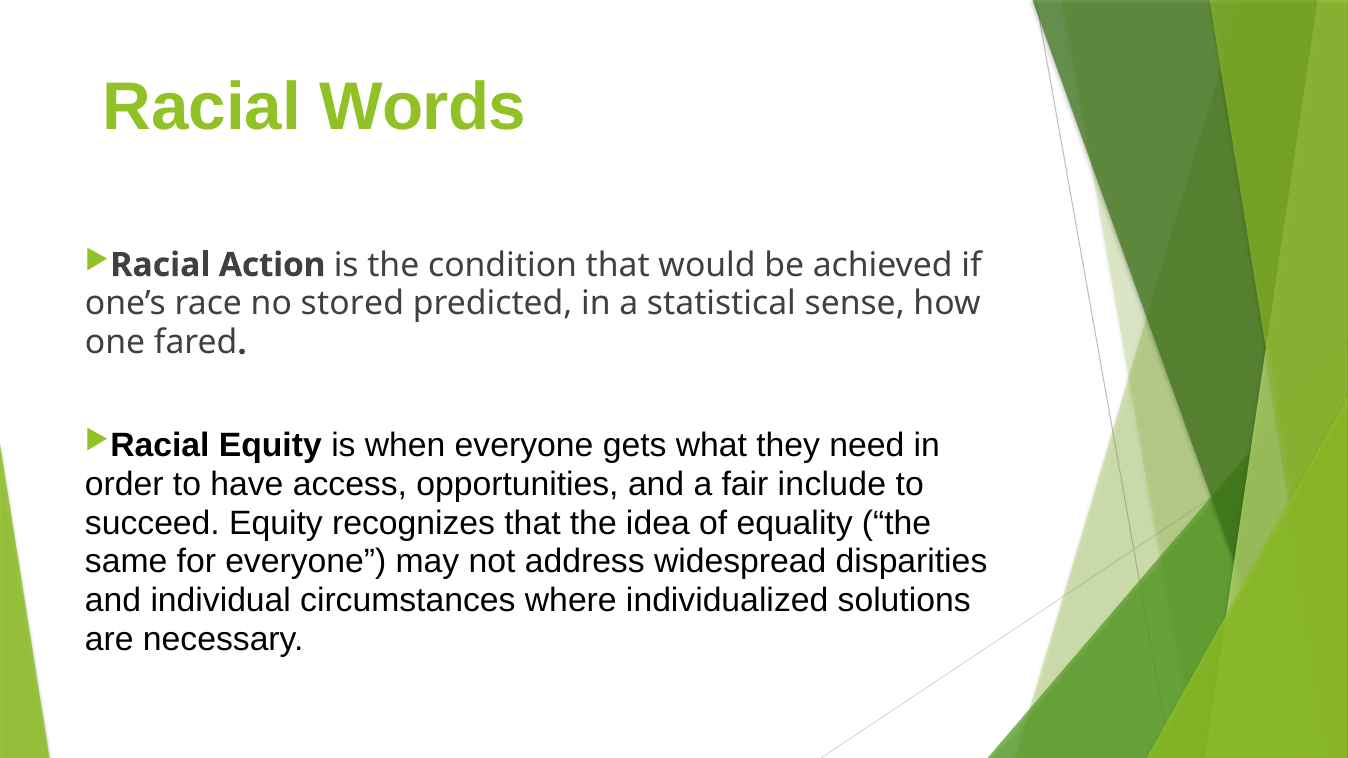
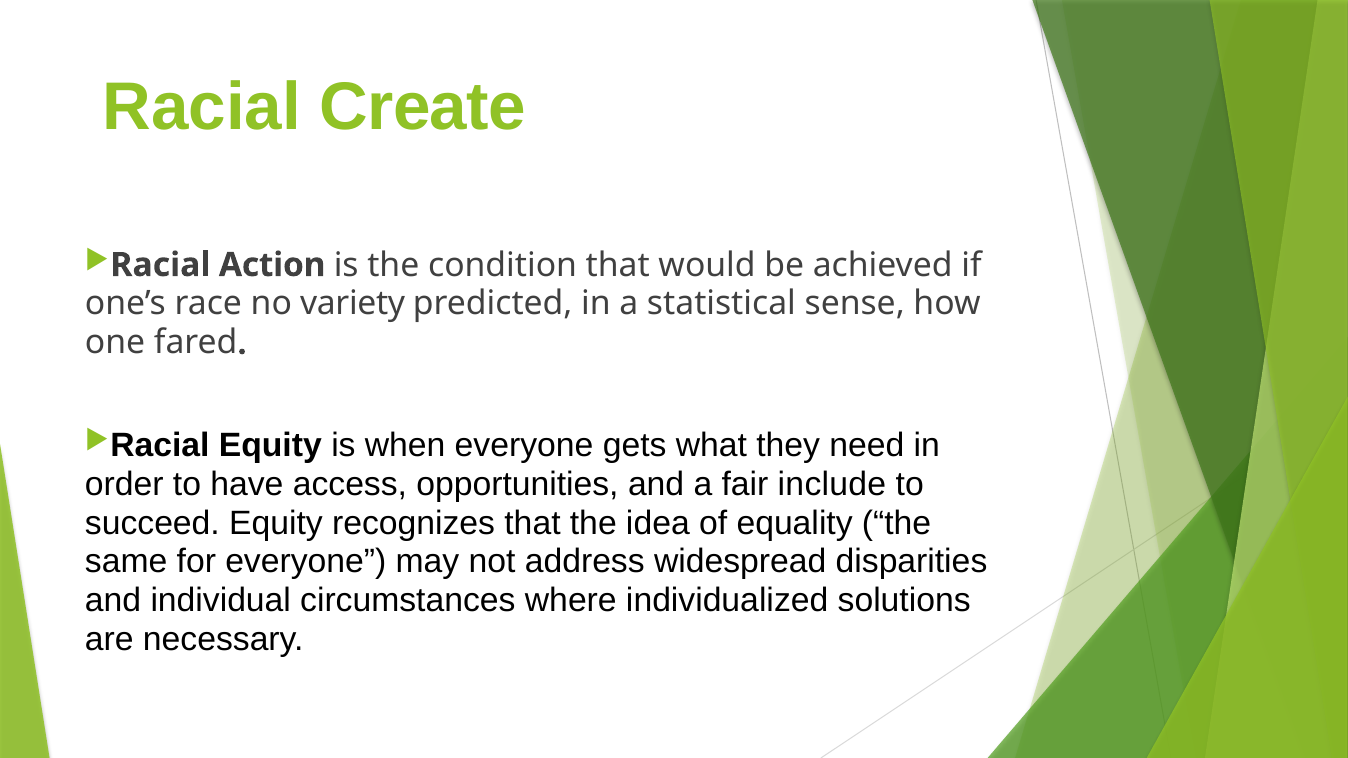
Words: Words -> Create
stored: stored -> variety
